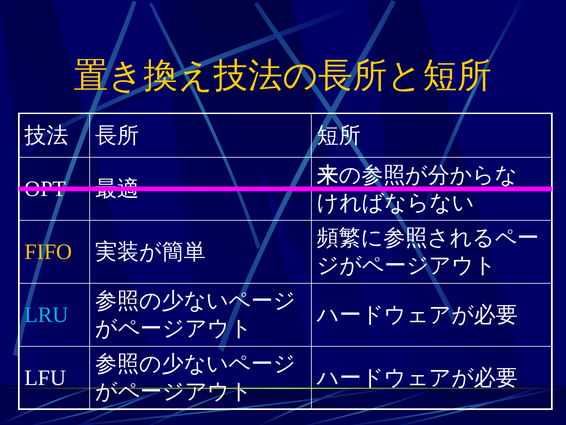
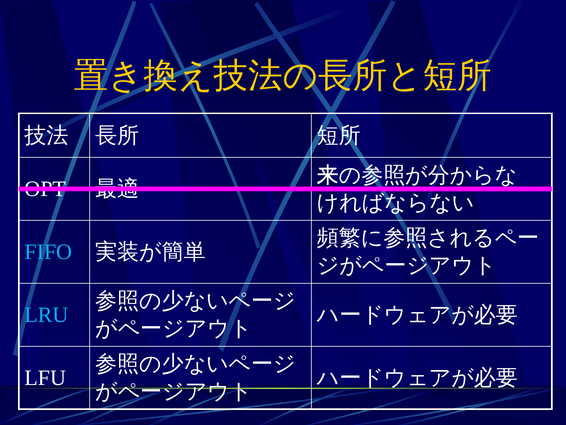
FIFO colour: yellow -> light blue
